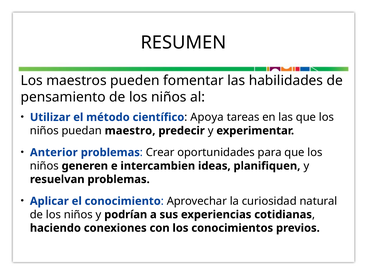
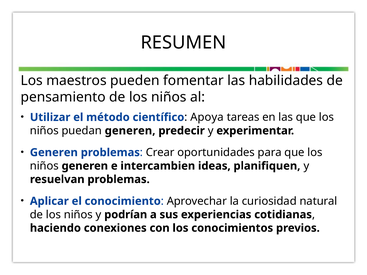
puedan maestro: maestro -> generen
Anterior at (54, 153): Anterior -> Generen
